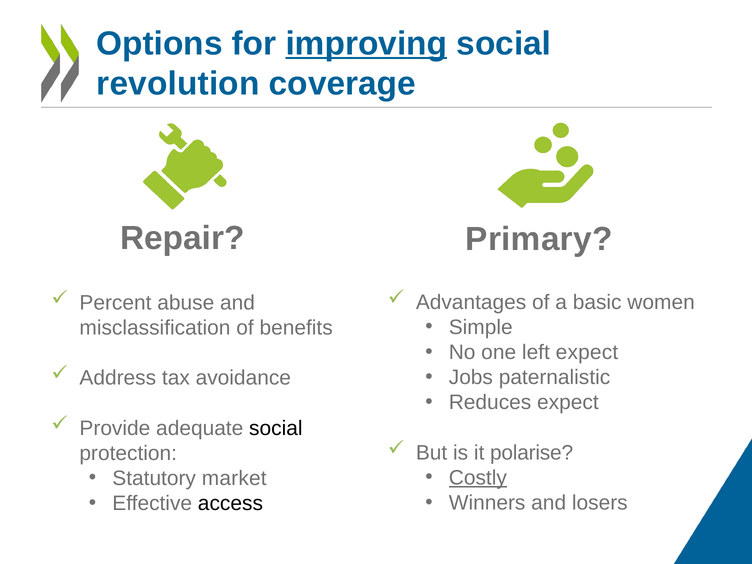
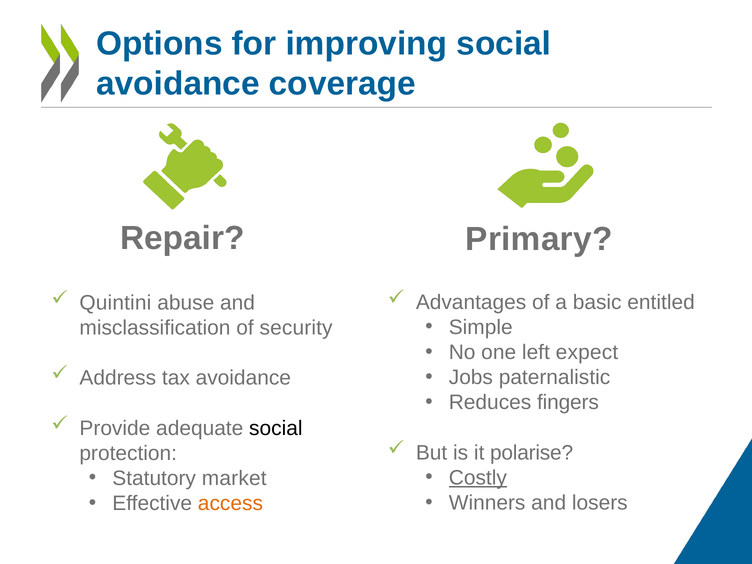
improving underline: present -> none
revolution at (178, 84): revolution -> avoidance
women: women -> entitled
Percent: Percent -> Quintini
benefits: benefits -> security
Reduces expect: expect -> fingers
access colour: black -> orange
